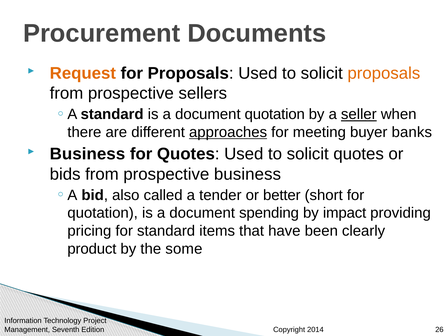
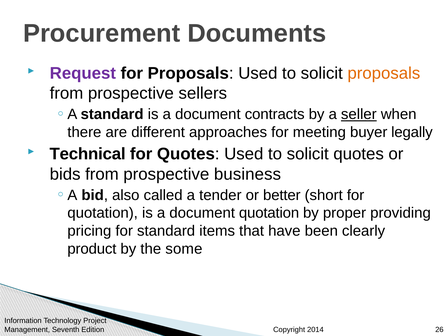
Request colour: orange -> purple
document quotation: quotation -> contracts
approaches underline: present -> none
banks: banks -> legally
Business at (87, 154): Business -> Technical
document spending: spending -> quotation
impact: impact -> proper
